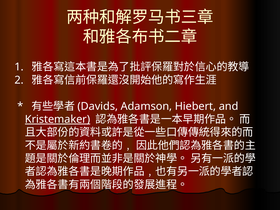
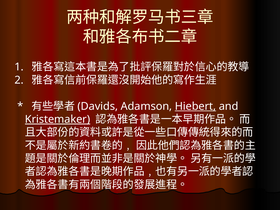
Hiebert underline: none -> present
